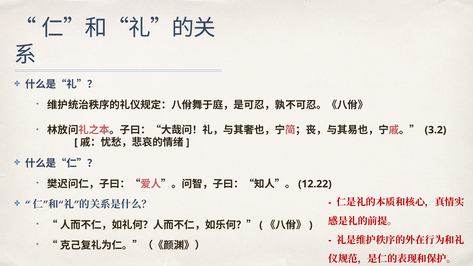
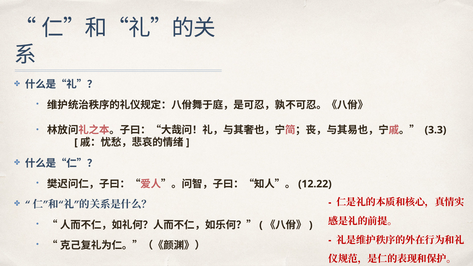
3.2: 3.2 -> 3.3
